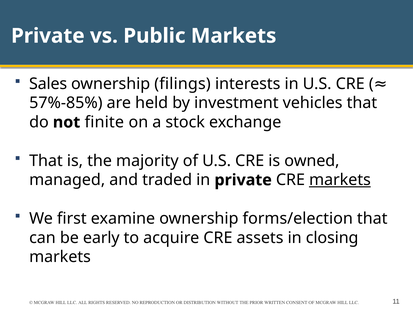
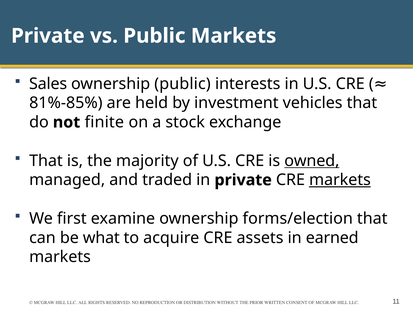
ownership filings: filings -> public
57%-85%: 57%-85% -> 81%-85%
owned underline: none -> present
early: early -> what
closing: closing -> earned
